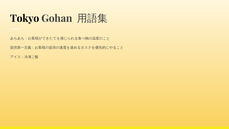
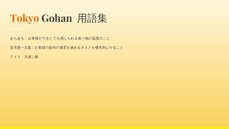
Tokyo colour: black -> orange
